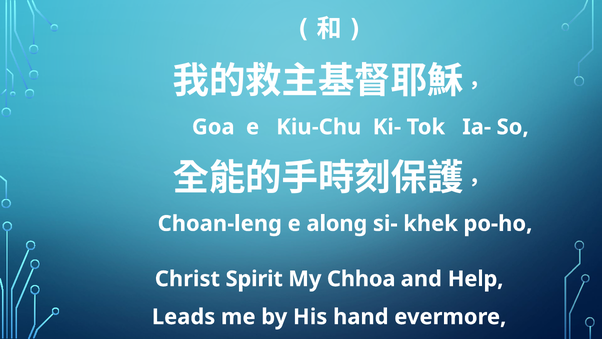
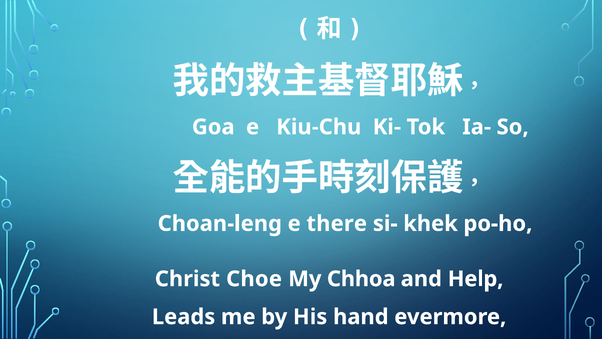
along: along -> there
Spirit: Spirit -> Choe
